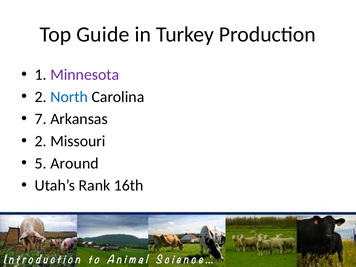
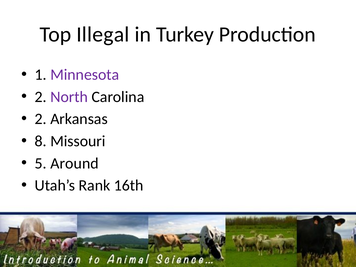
Guide: Guide -> Illegal
North colour: blue -> purple
7 at (41, 119): 7 -> 2
2 at (41, 141): 2 -> 8
